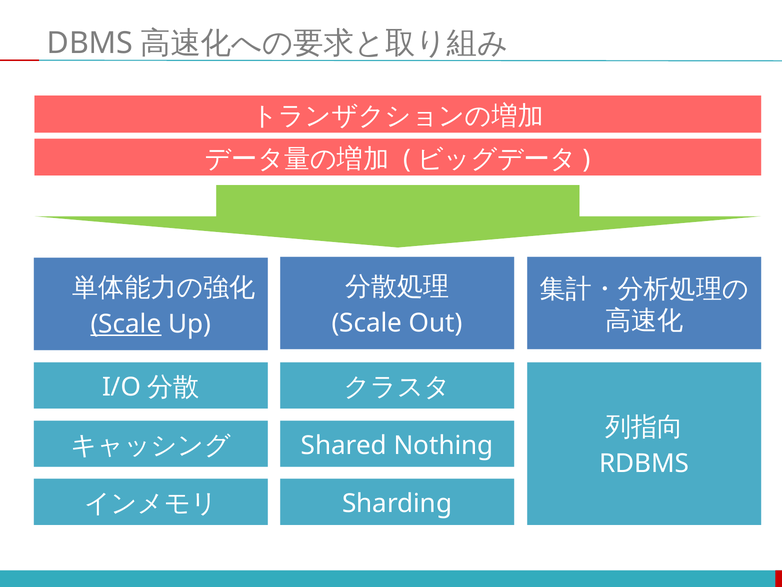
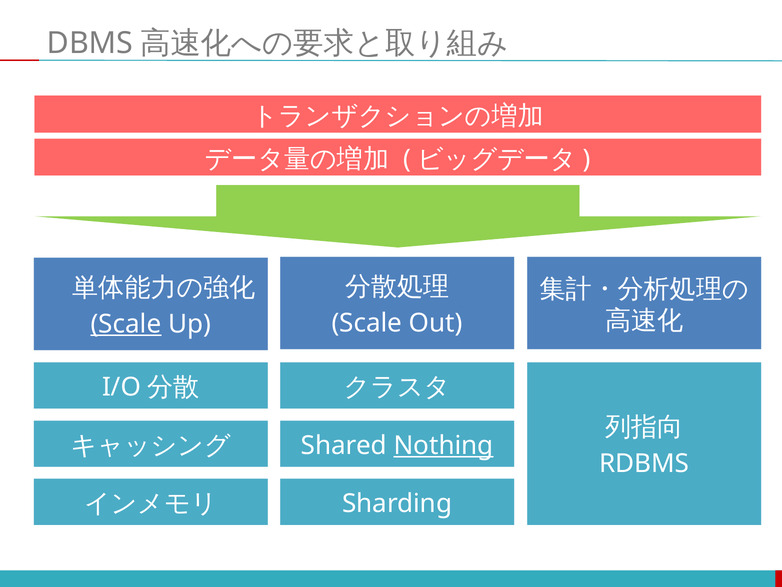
Nothing underline: none -> present
